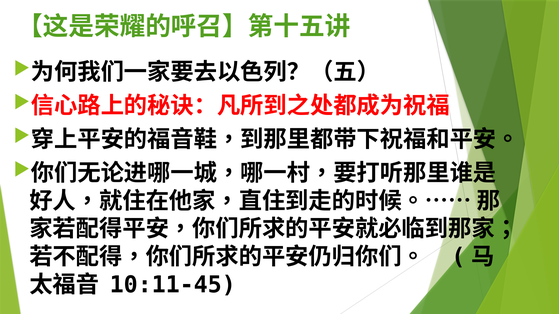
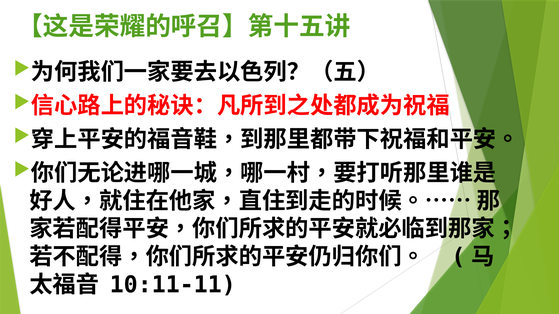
10:11-45: 10:11-45 -> 10:11-11
